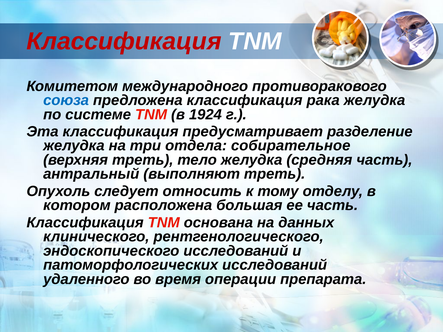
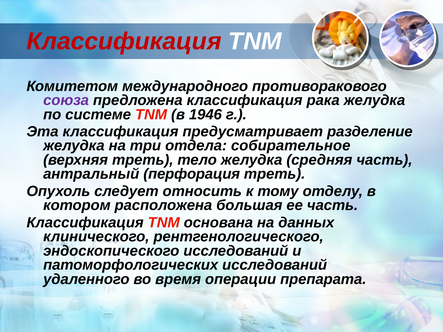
союза colour: blue -> purple
1924: 1924 -> 1946
выполняют: выполняют -> перфорация
